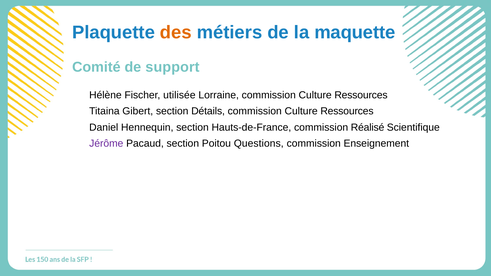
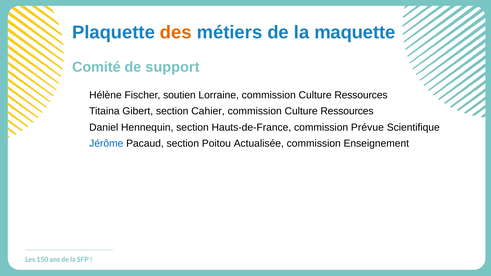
utilisée: utilisée -> soutien
Détails: Détails -> Cahier
Réalisé: Réalisé -> Prévue
Jérôme colour: purple -> blue
Questions: Questions -> Actualisée
